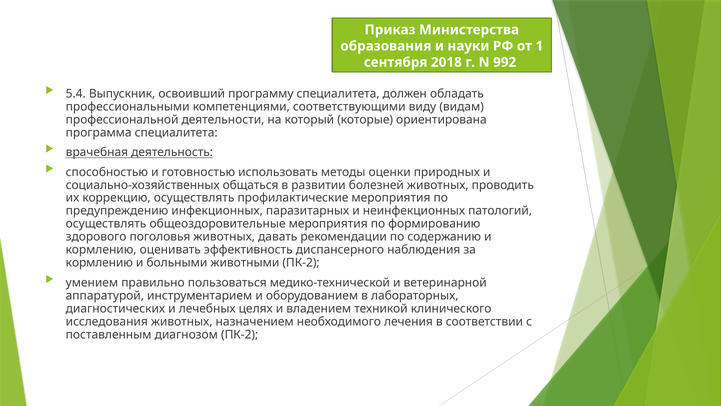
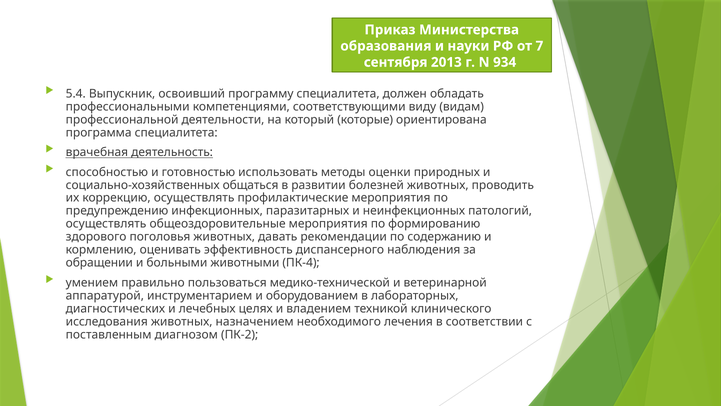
1: 1 -> 7
2018: 2018 -> 2013
992: 992 -> 934
кормлению at (99, 263): кормлению -> обращении
животными ПК-2: ПК-2 -> ПК-4
